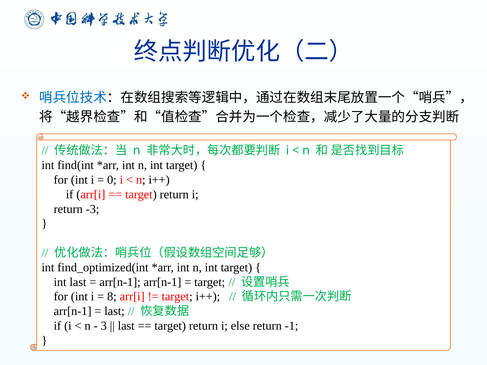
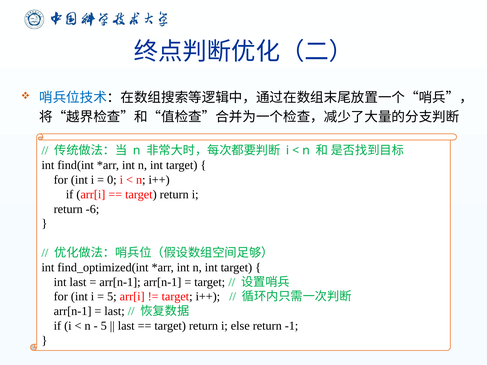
-3: -3 -> -6
8 at (112, 297): 8 -> 5
3 at (104, 326): 3 -> 5
